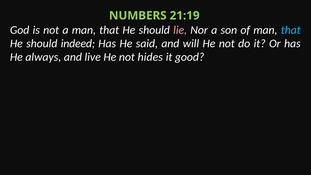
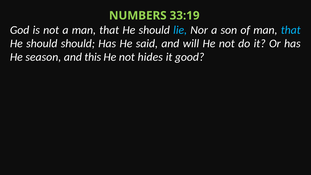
21:19: 21:19 -> 33:19
lie colour: pink -> light blue
should indeed: indeed -> should
always: always -> season
live: live -> this
